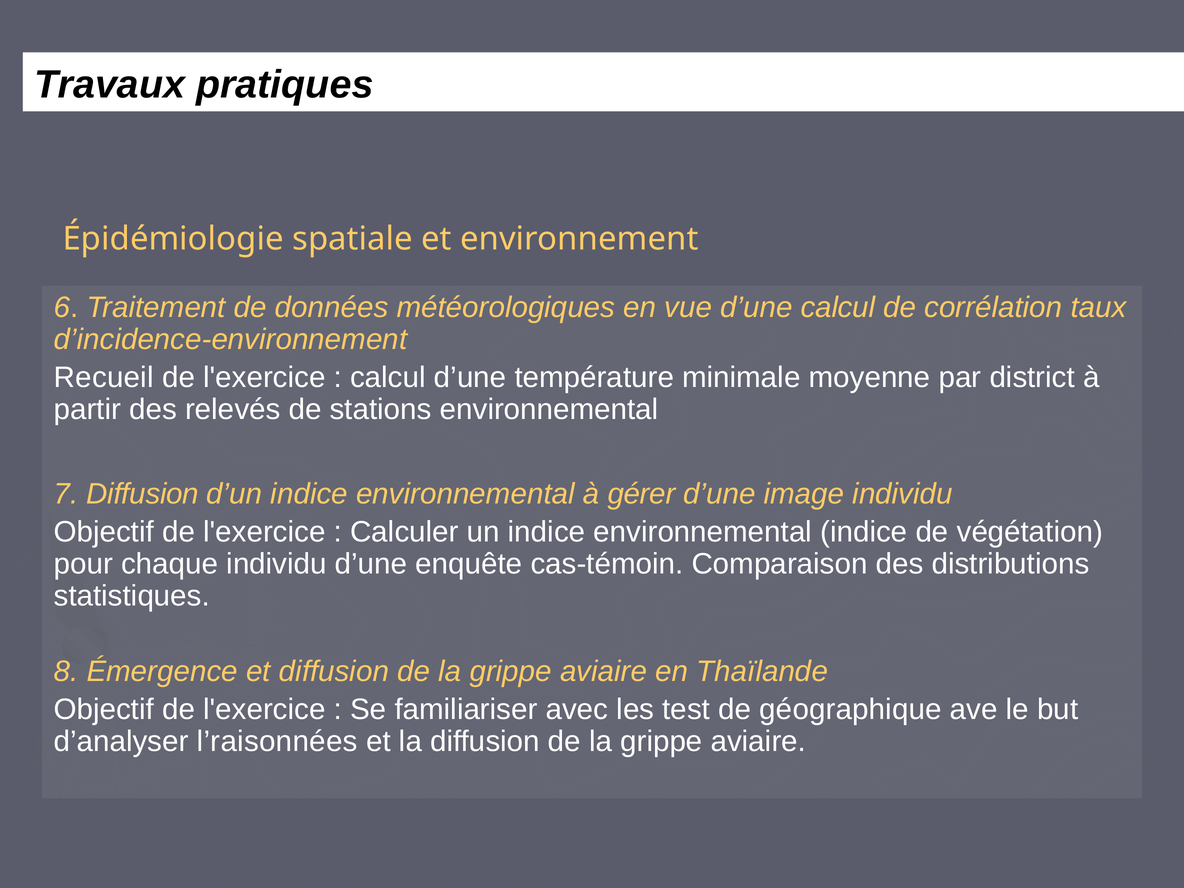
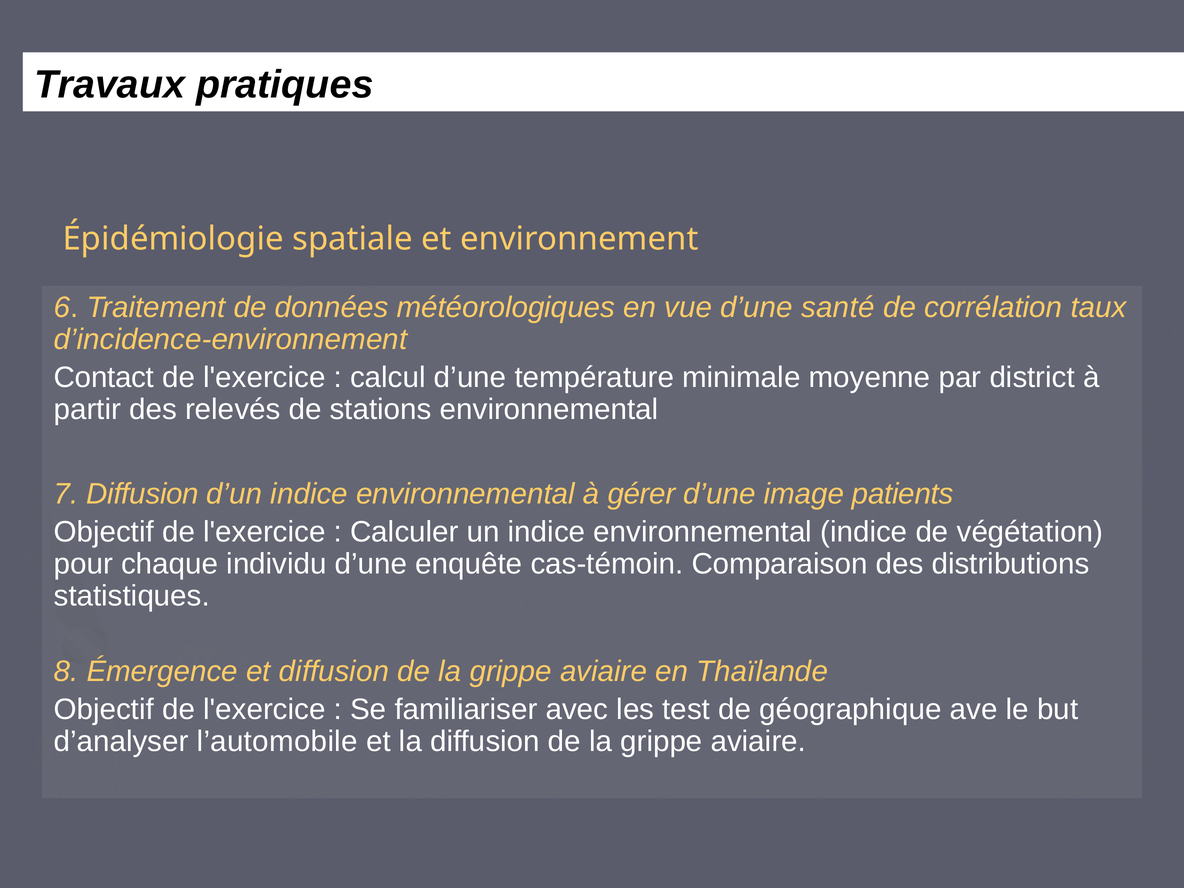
d’une calcul: calcul -> santé
Recueil: Recueil -> Contact
image individu: individu -> patients
l’raisonnées: l’raisonnées -> l’automobile
